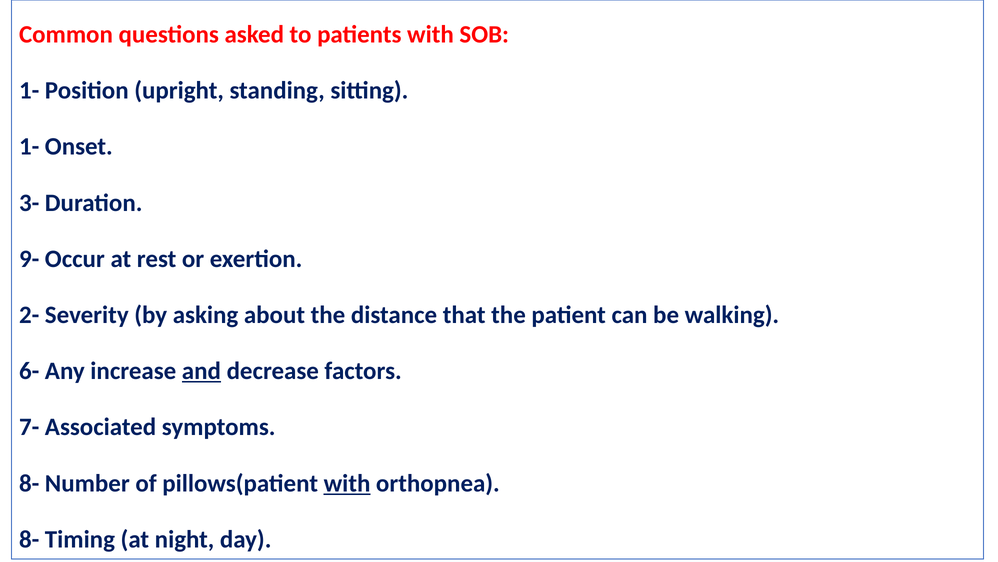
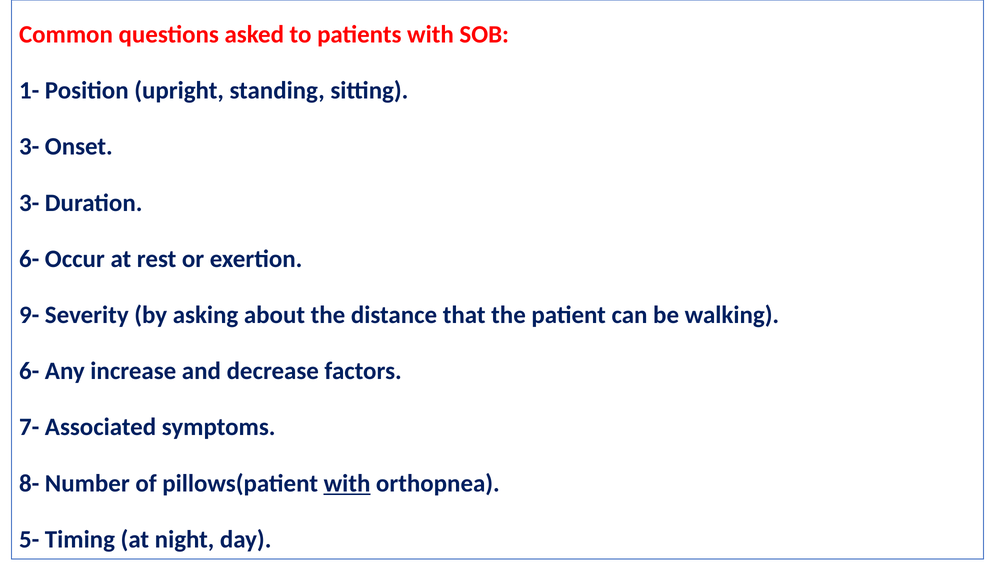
1- at (29, 147): 1- -> 3-
9- at (29, 259): 9- -> 6-
2-: 2- -> 9-
and underline: present -> none
8- at (29, 539): 8- -> 5-
